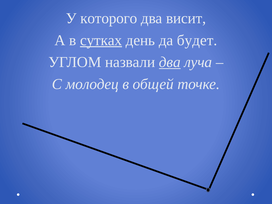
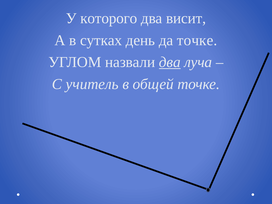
сутках underline: present -> none
да будет: будет -> точке
молодец: молодец -> учитель
